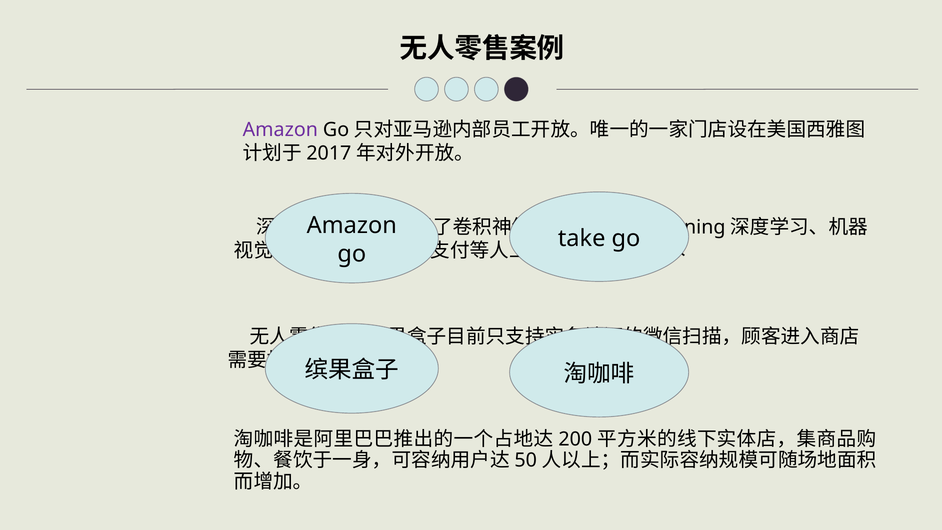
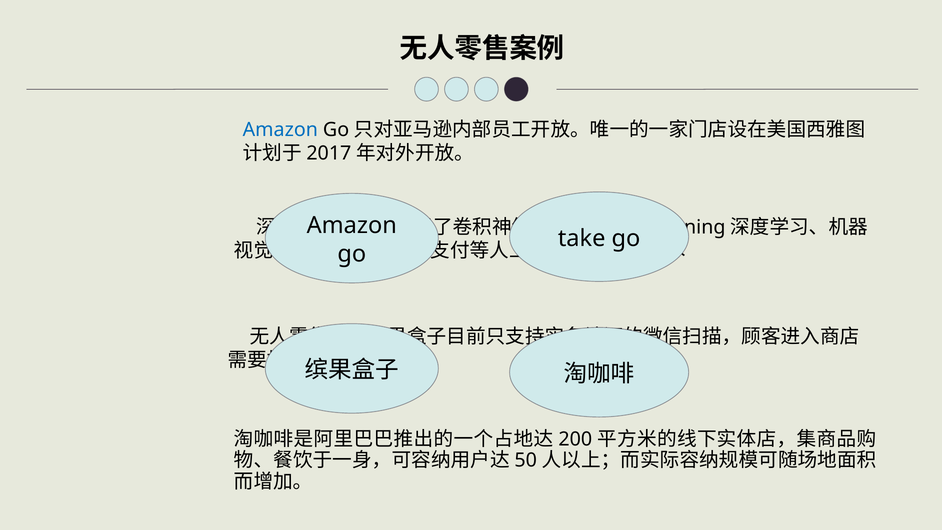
Amazon at (280, 130) colour: purple -> blue
